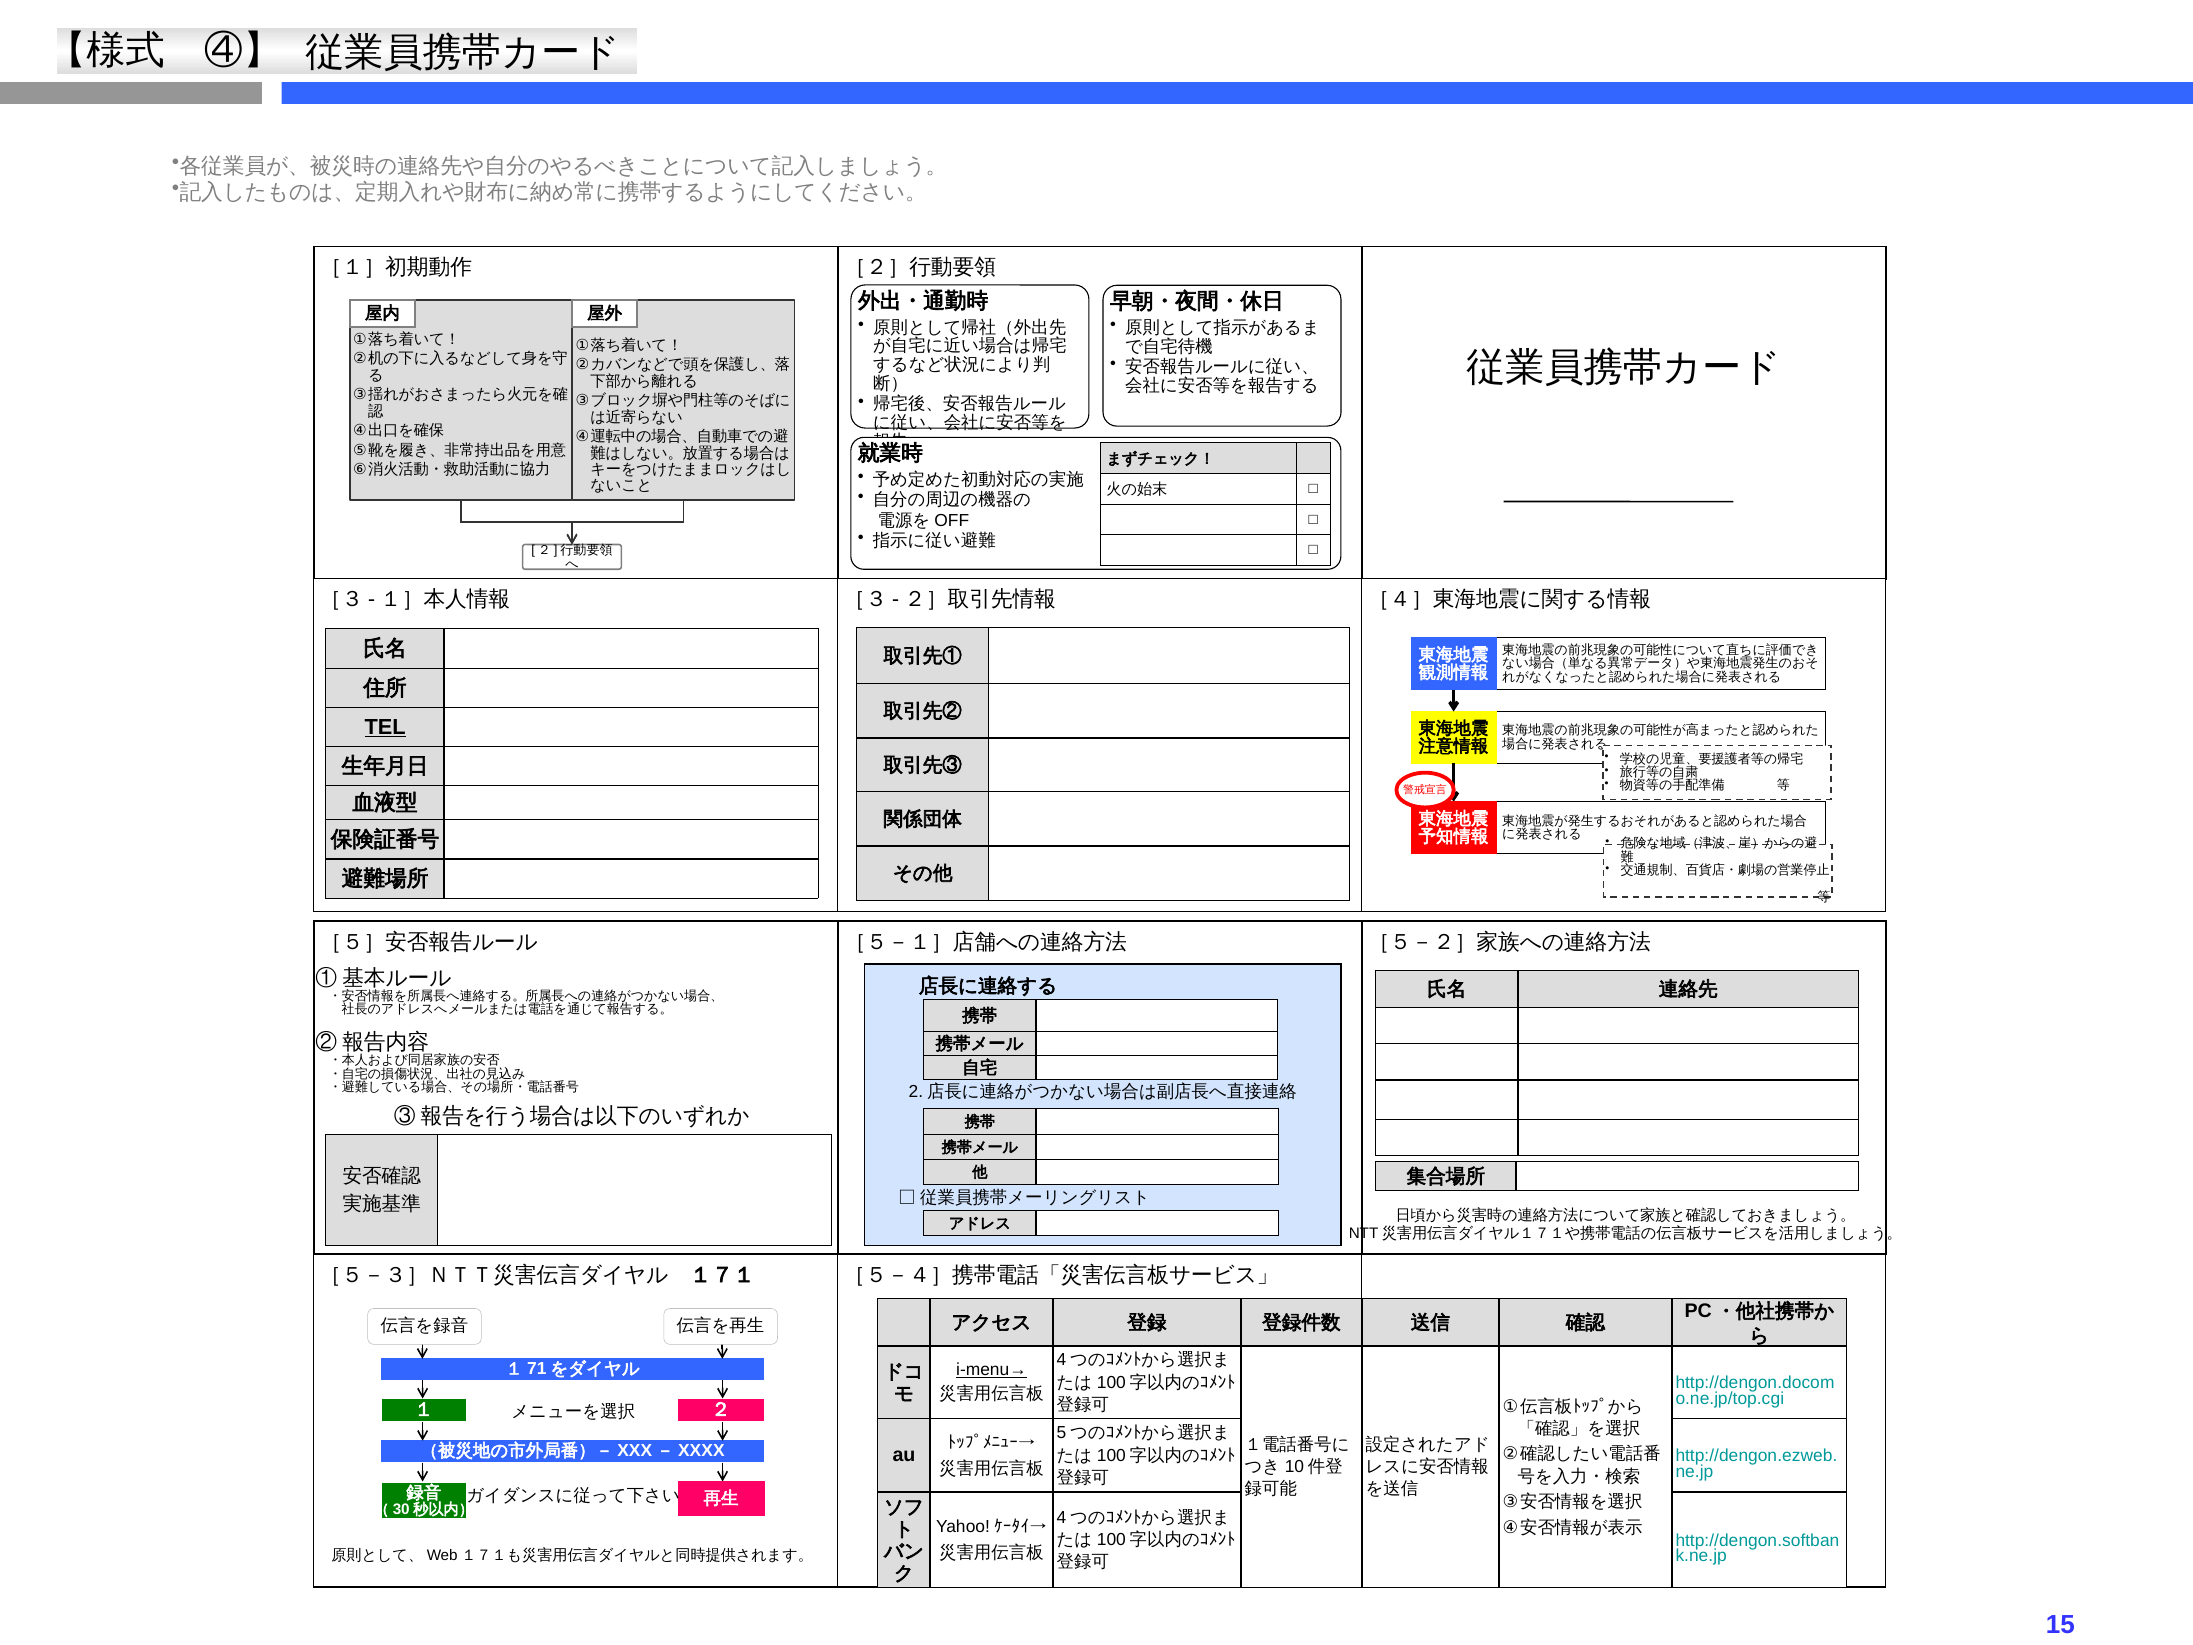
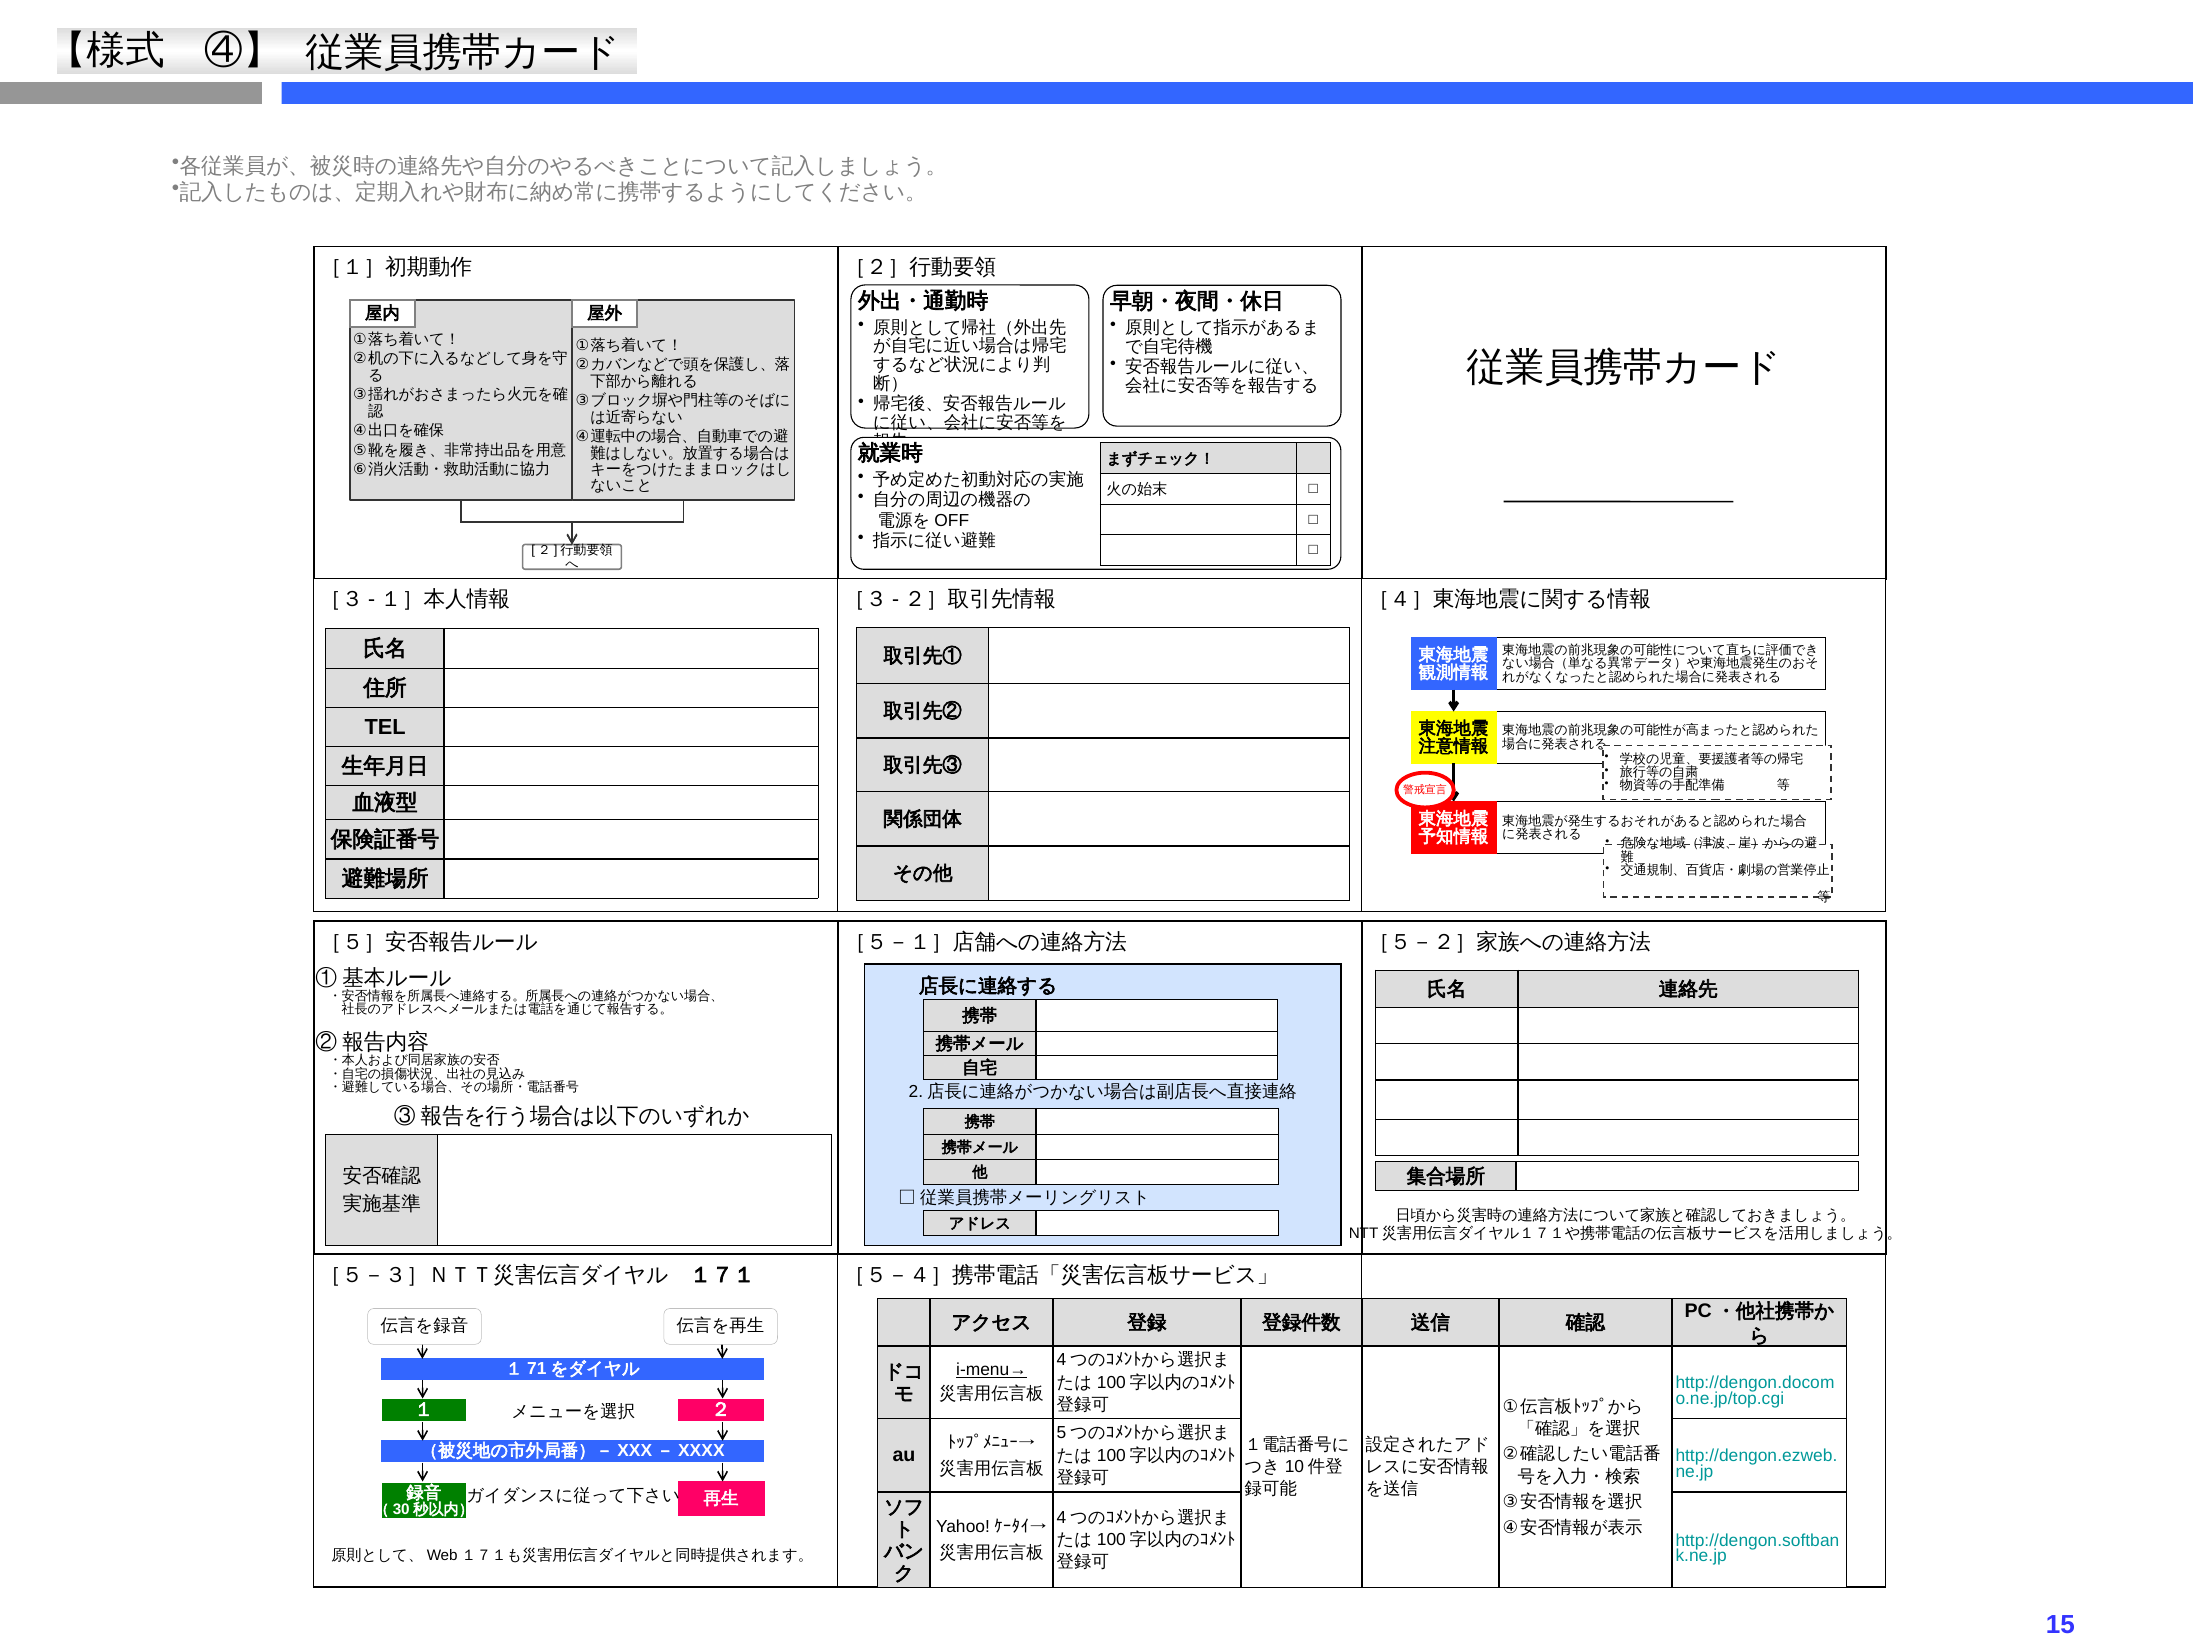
TEL underline: present -> none
